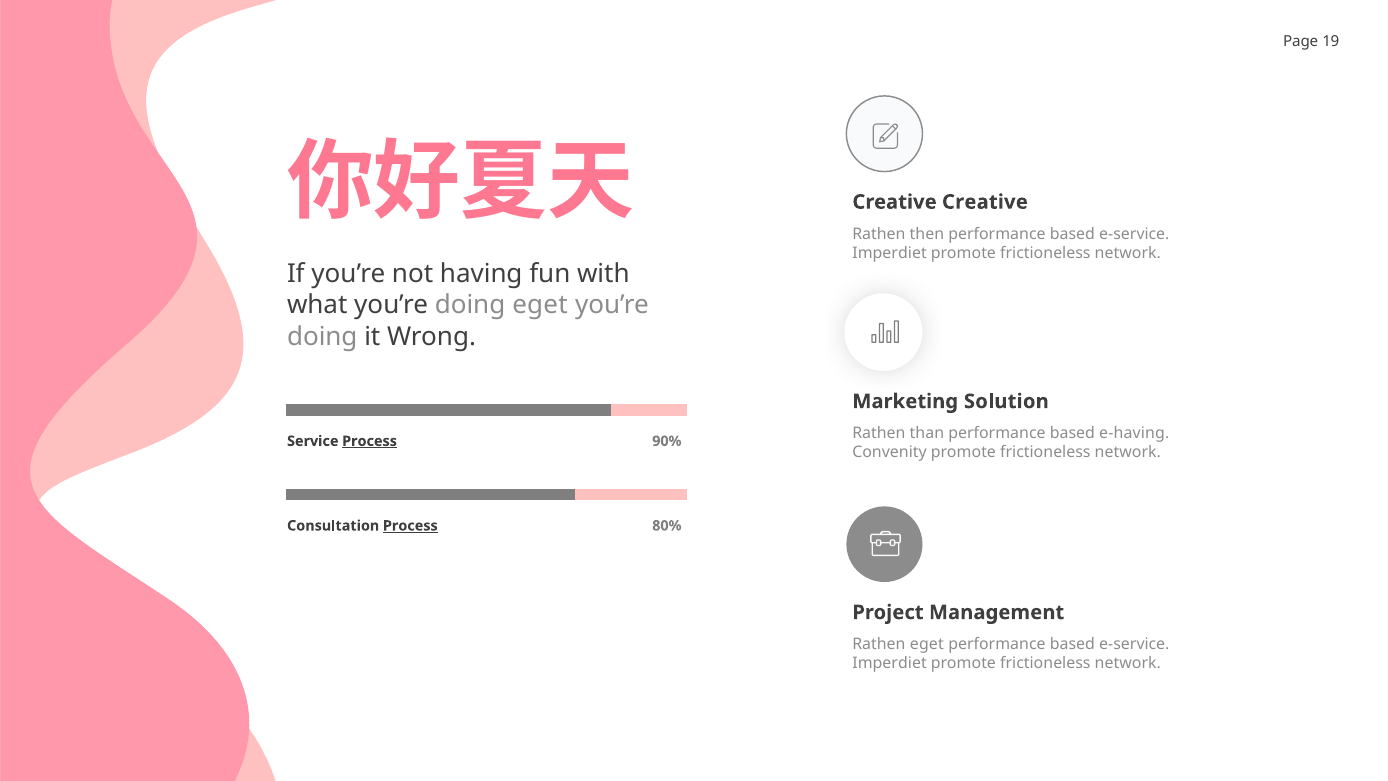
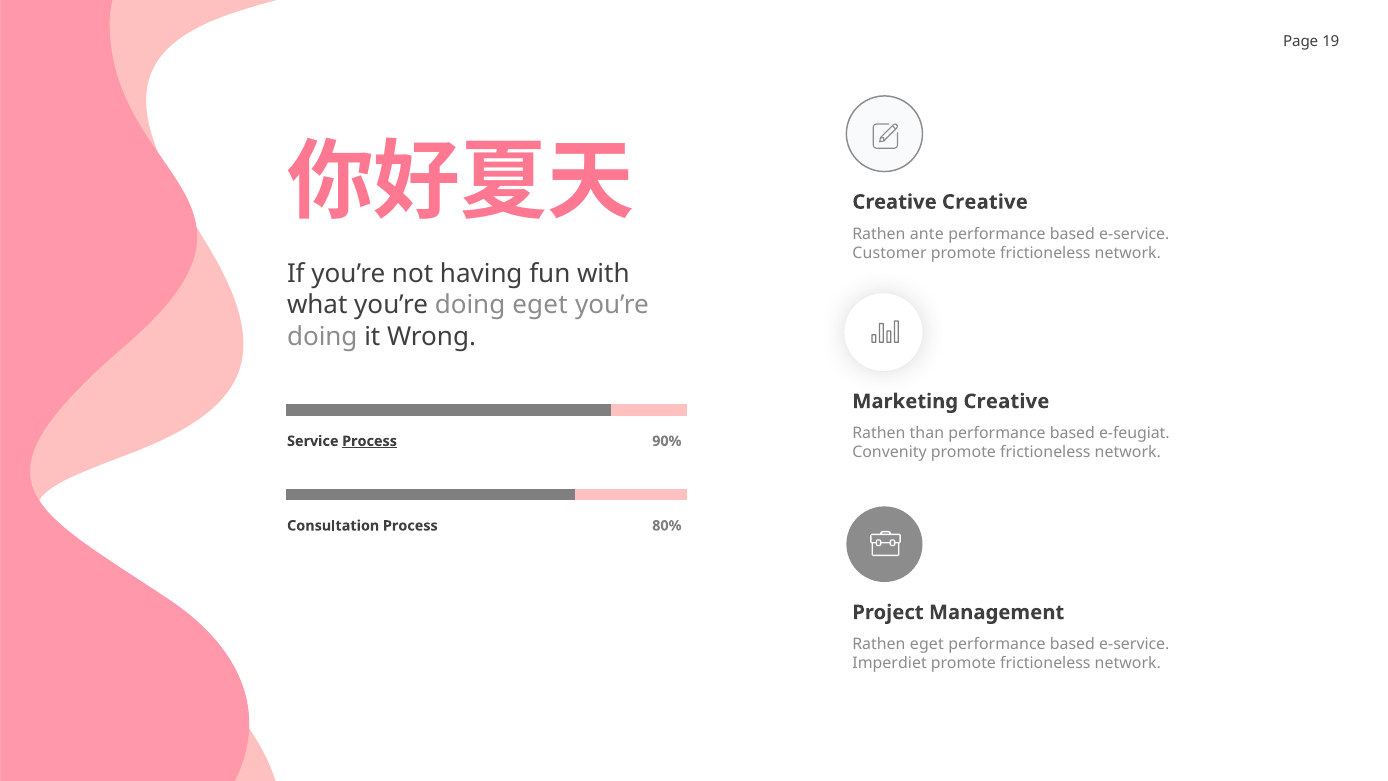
then: then -> ante
Imperdiet at (890, 253): Imperdiet -> Customer
Marketing Solution: Solution -> Creative
e-having: e-having -> e-feugiat
Process at (410, 526) underline: present -> none
